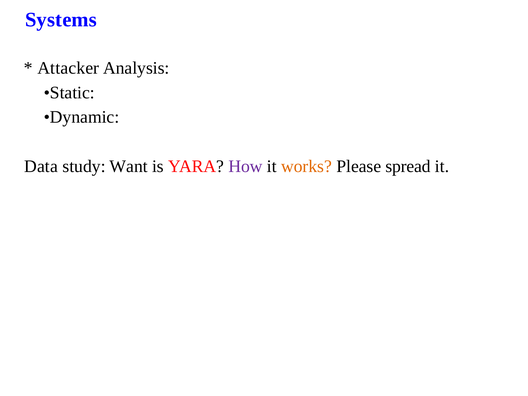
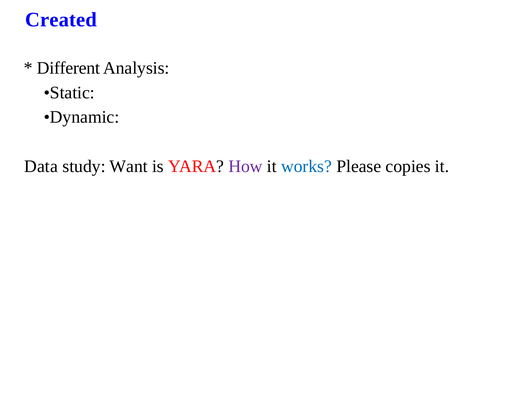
Systems: Systems -> Created
Attacker: Attacker -> Different
works colour: orange -> blue
spread: spread -> copies
